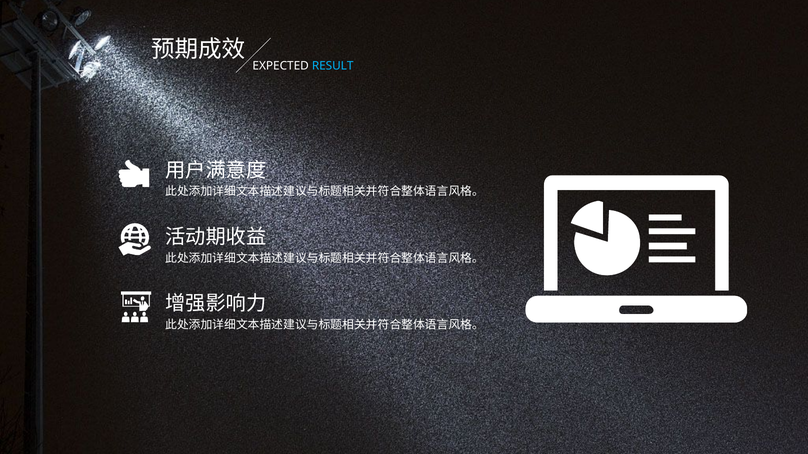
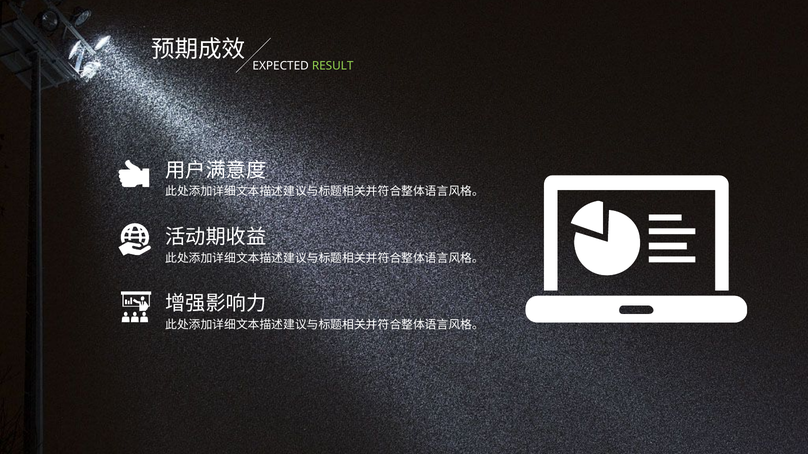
RESULT colour: light blue -> light green
